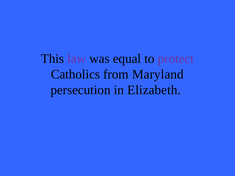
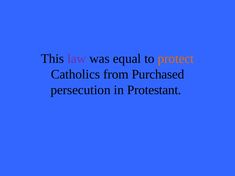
protect colour: purple -> orange
Maryland: Maryland -> Purchased
Elizabeth: Elizabeth -> Protestant
